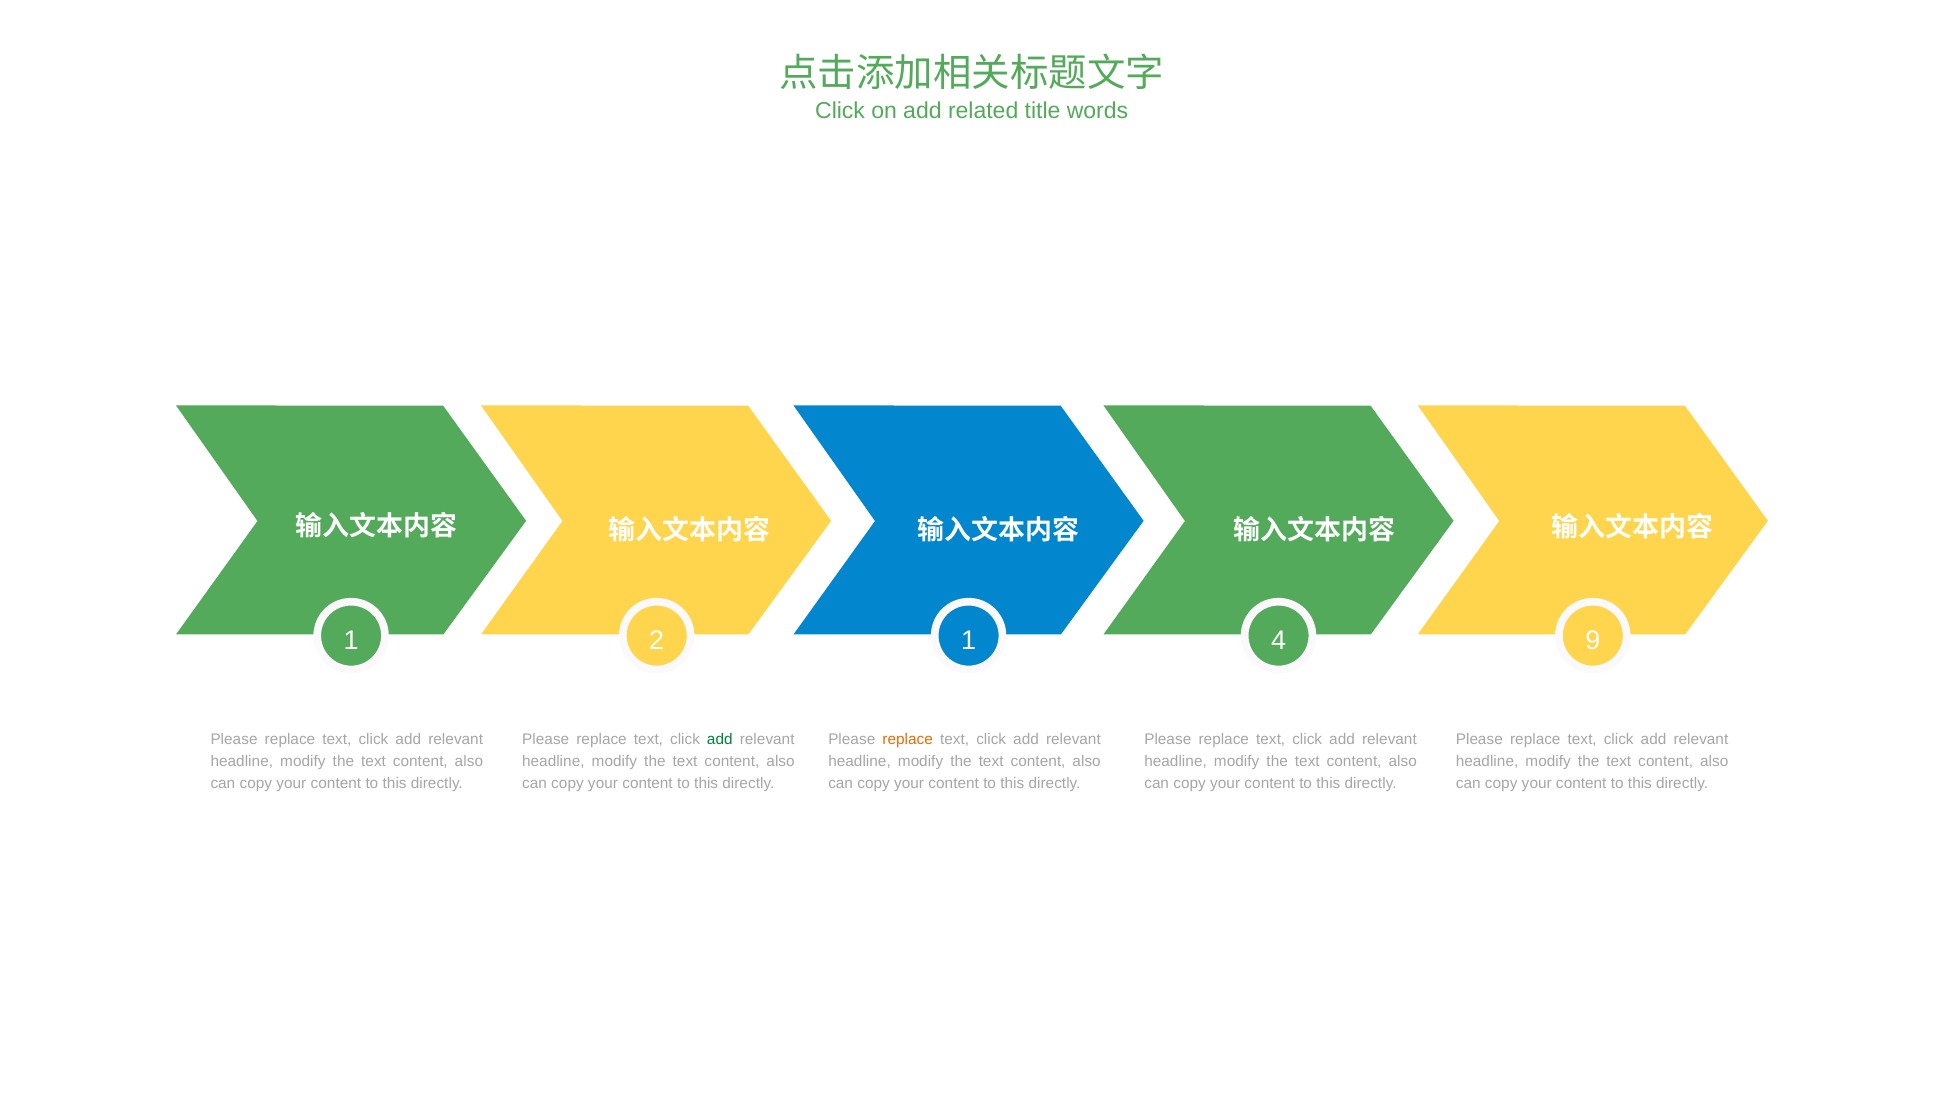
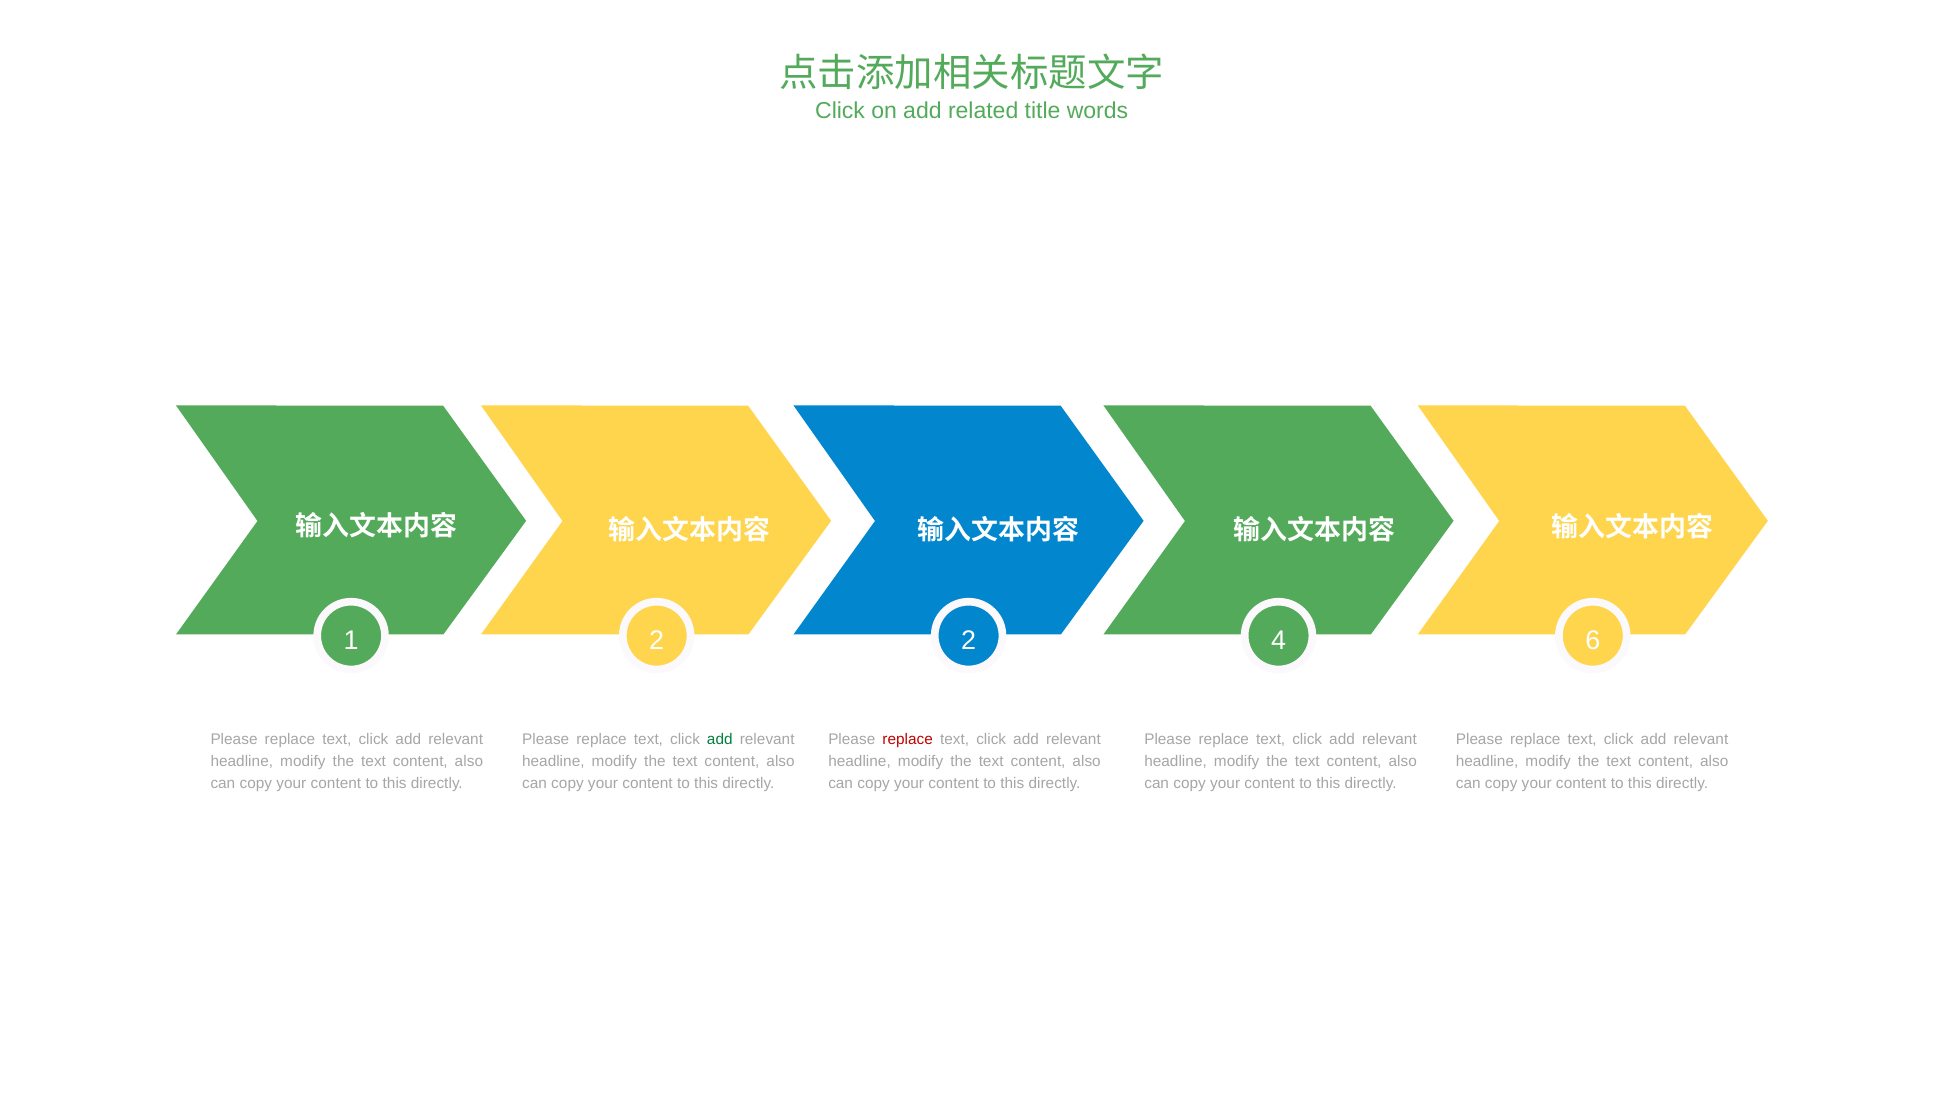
2 1: 1 -> 2
9: 9 -> 6
replace at (908, 739) colour: orange -> red
